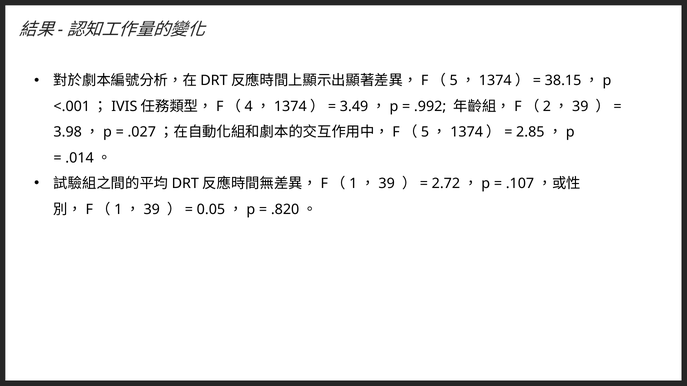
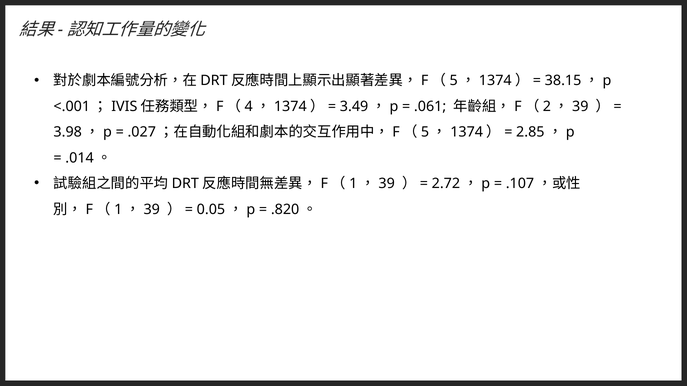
.992: .992 -> .061
